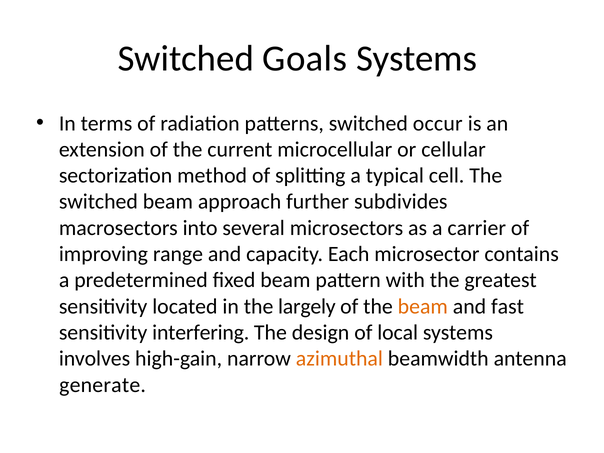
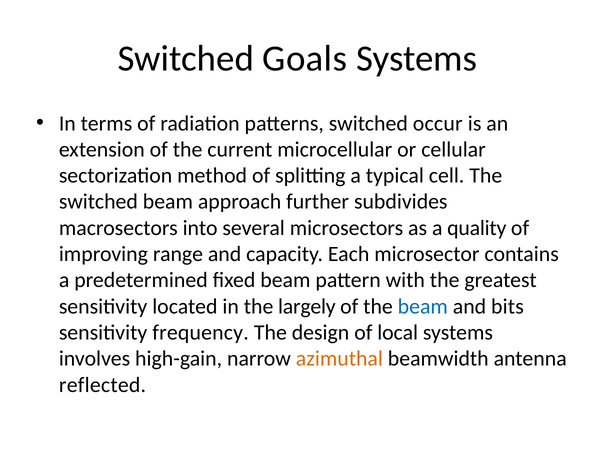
carrier: carrier -> quality
beam at (423, 306) colour: orange -> blue
fast: fast -> bits
interfering: interfering -> frequency
generate: generate -> reflected
